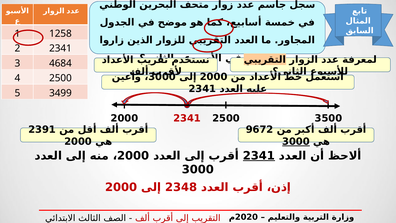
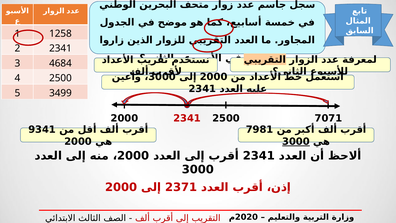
3500: 3500 -> 7071
2391: 2391 -> 9341
9672: 9672 -> 7981
2341 at (259, 156) underline: present -> none
2348: 2348 -> 2371
